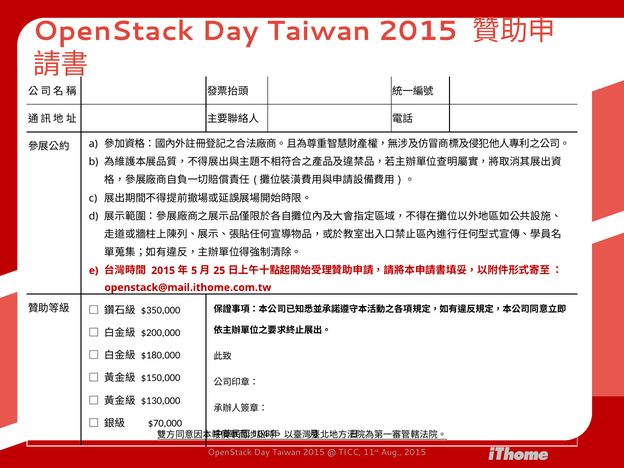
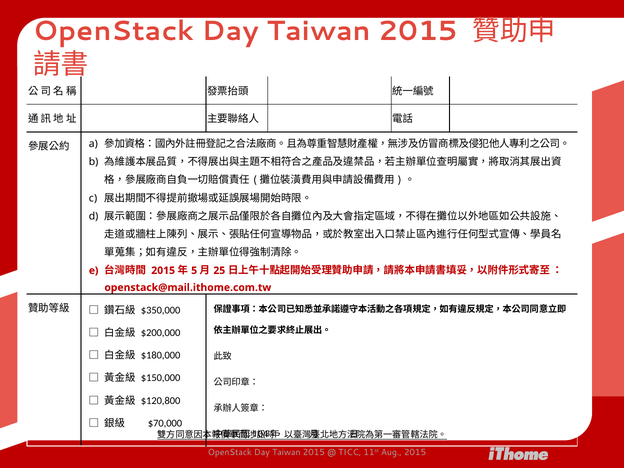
$130,000: $130,000 -> $120,800
